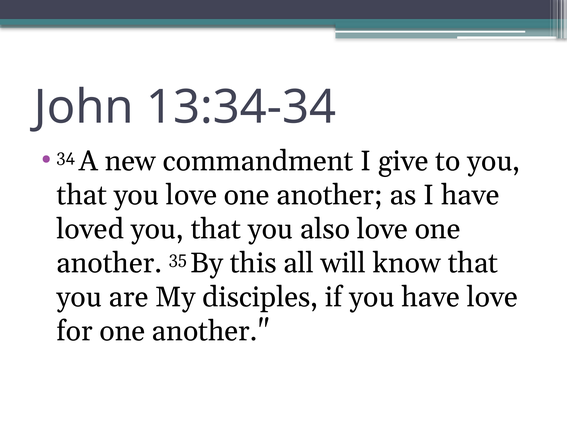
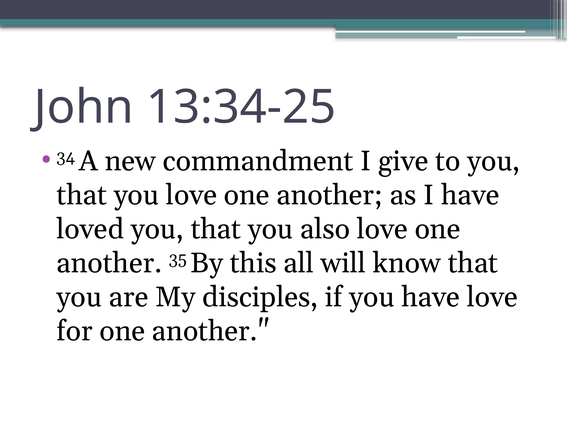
13:34-34: 13:34-34 -> 13:34-25
